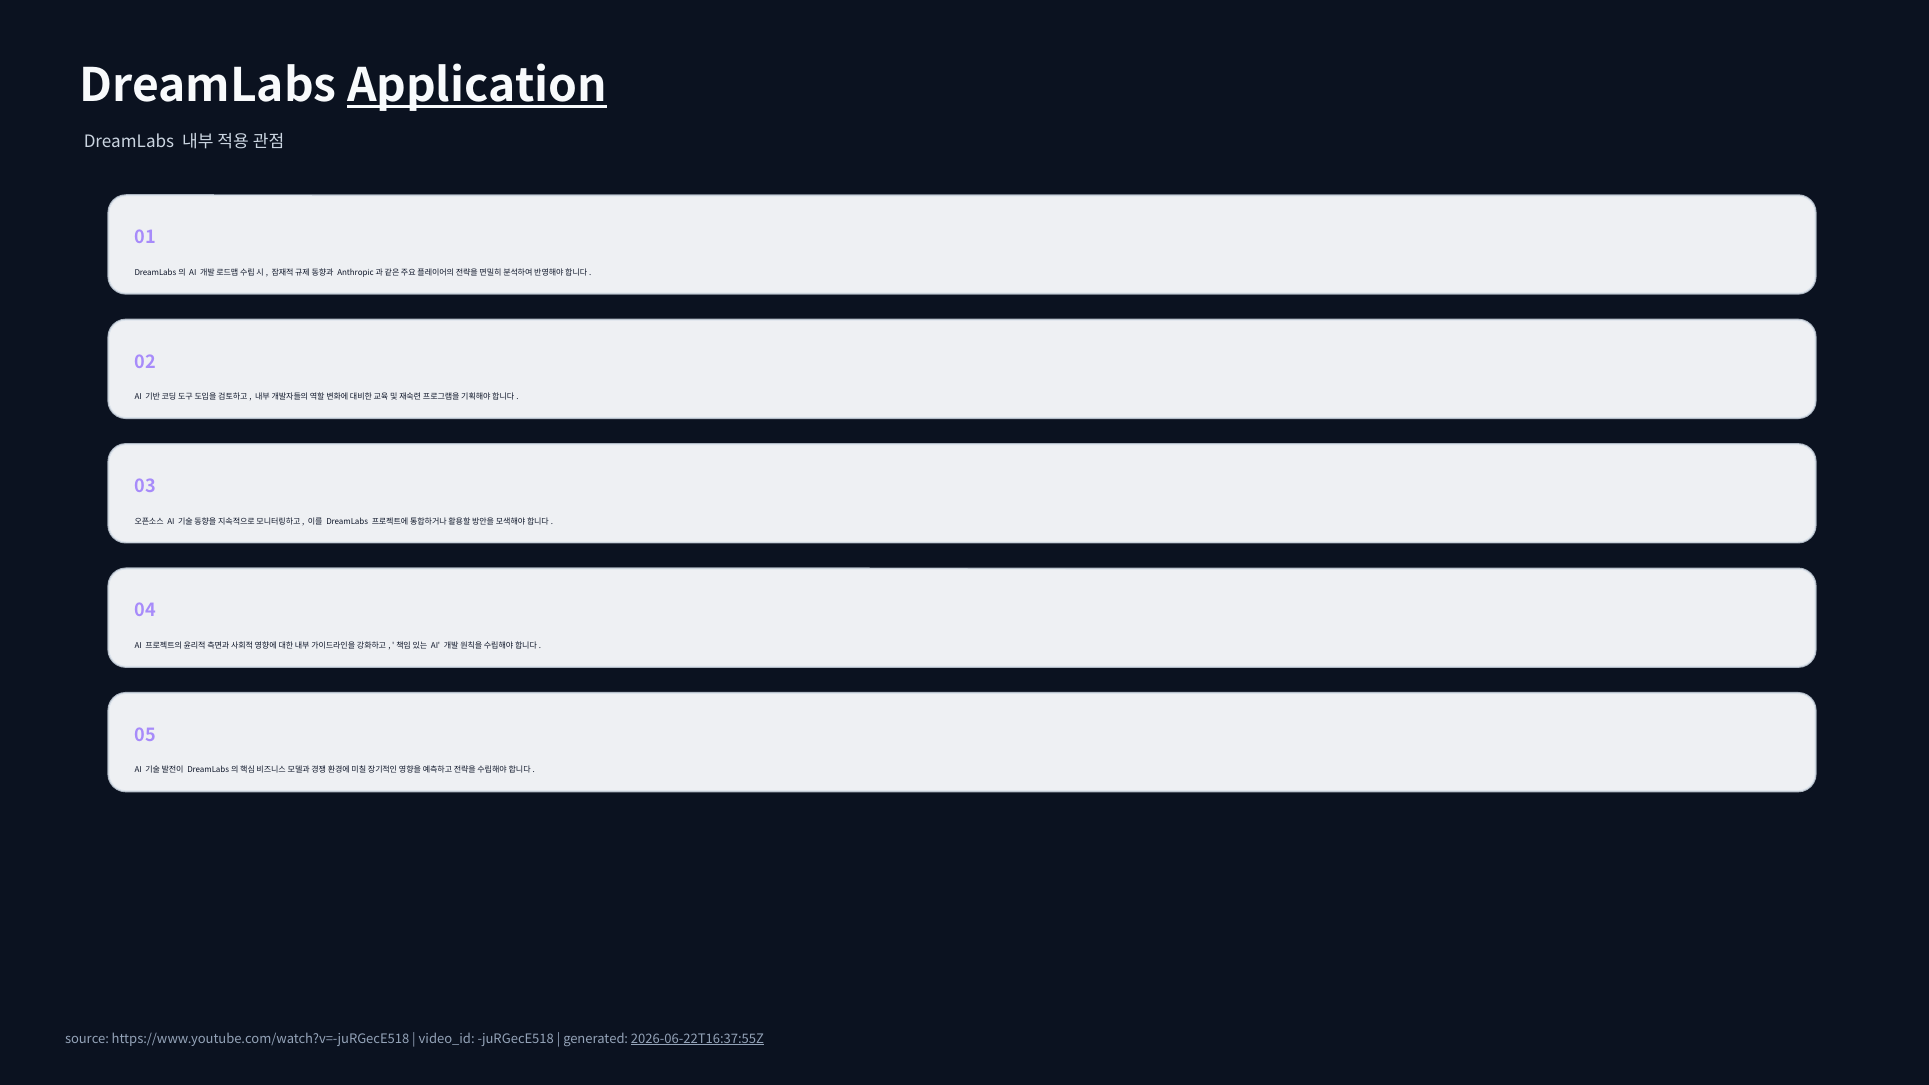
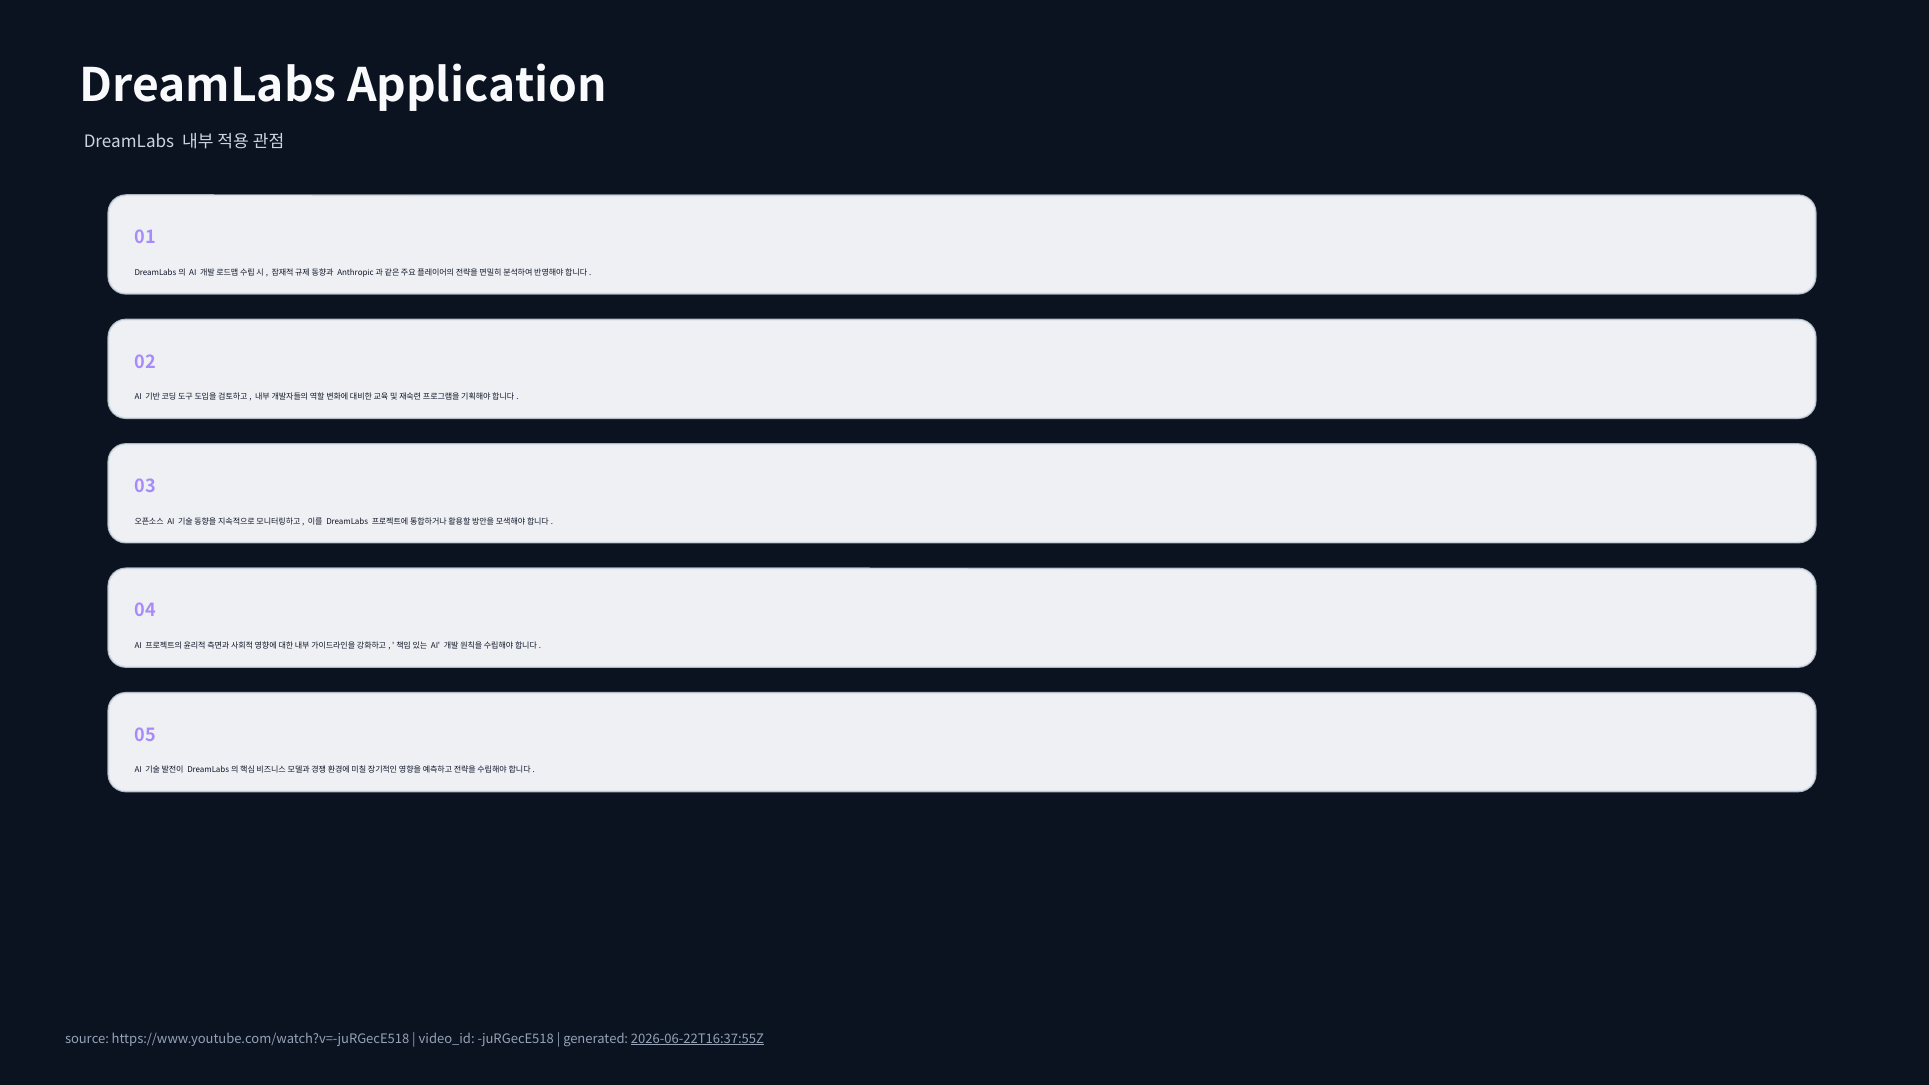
Application underline: present -> none
